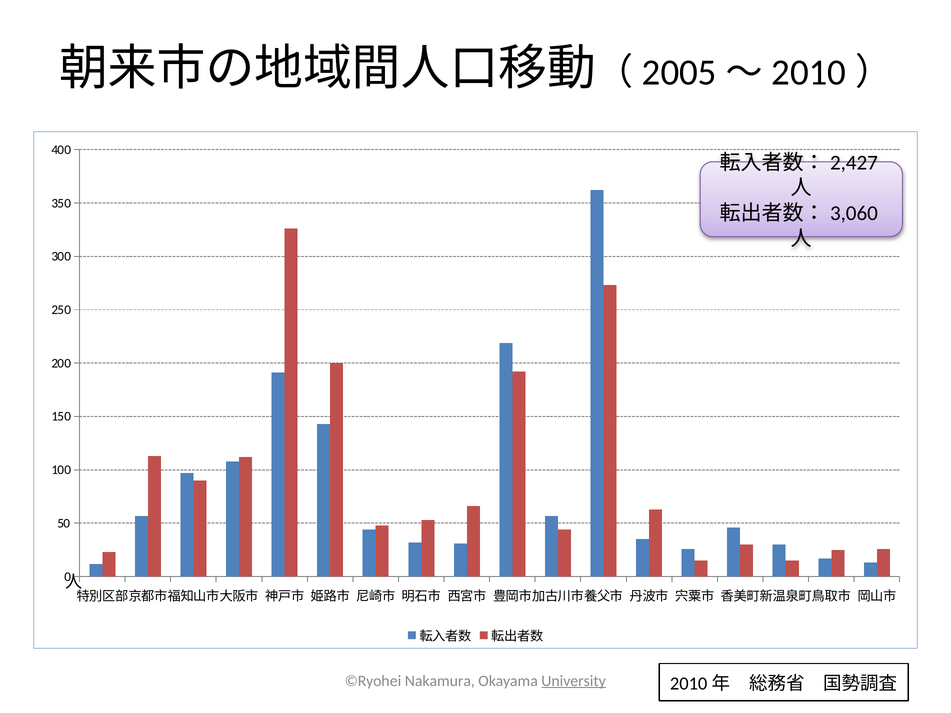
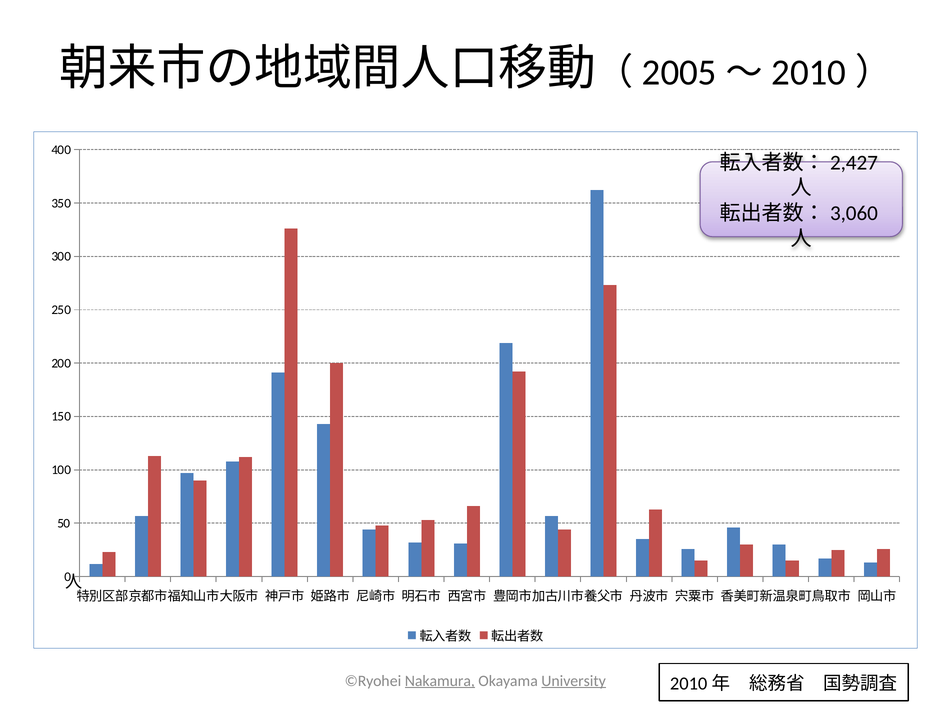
Nakamura underline: none -> present
